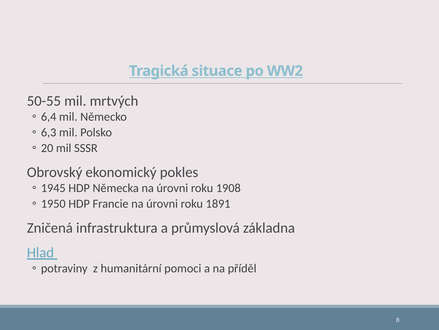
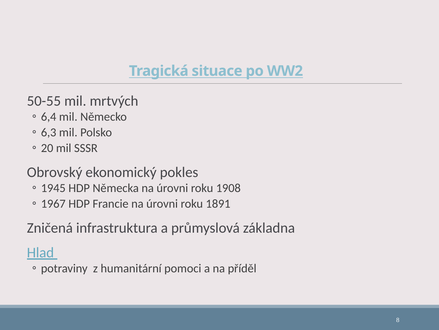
1950: 1950 -> 1967
